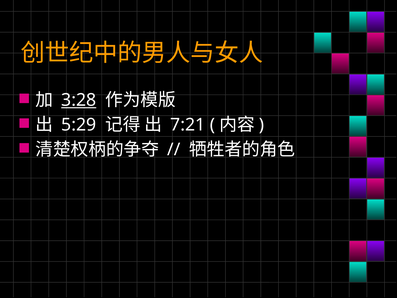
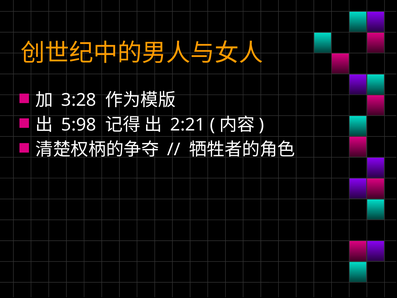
3:28 underline: present -> none
5:29: 5:29 -> 5:98
7:21: 7:21 -> 2:21
